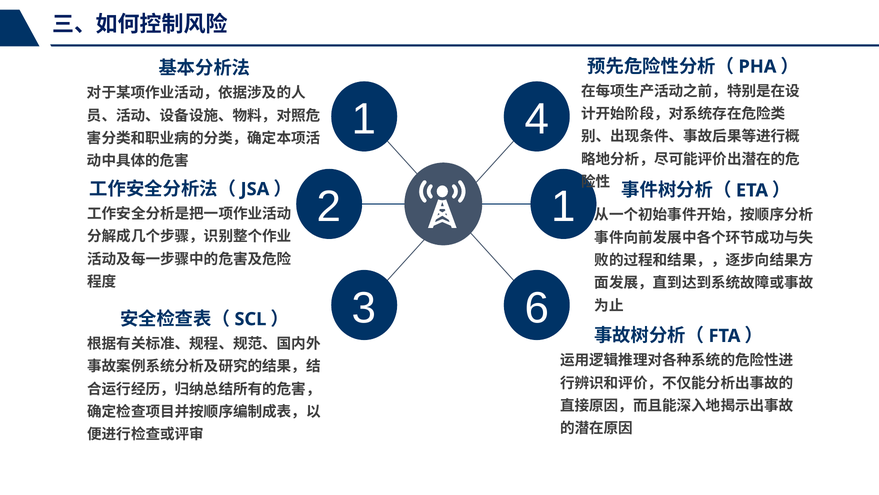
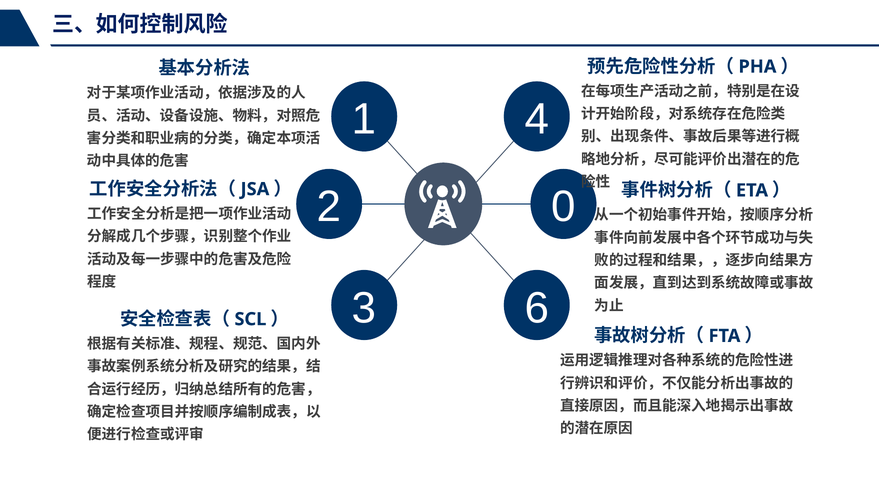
2 1: 1 -> 0
